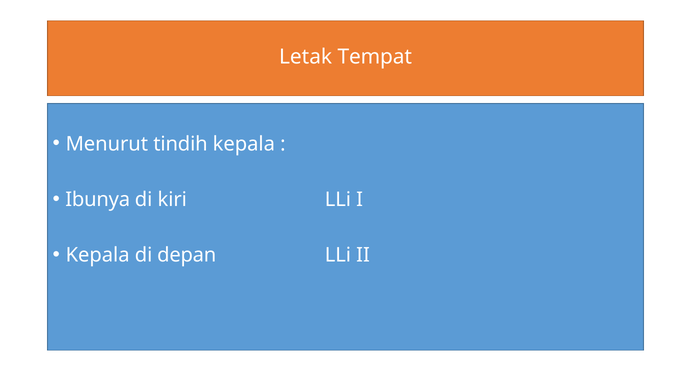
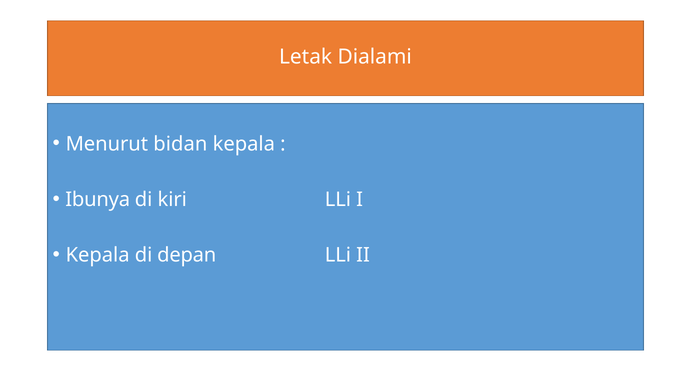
Tempat: Tempat -> Dialami
tindih: tindih -> bidan
